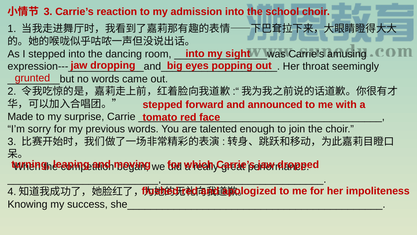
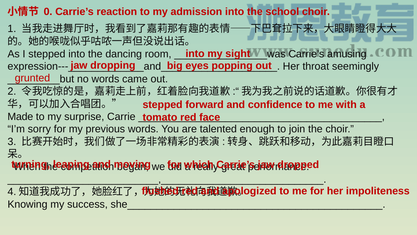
3 at (48, 12): 3 -> 0
announced: announced -> confidence
